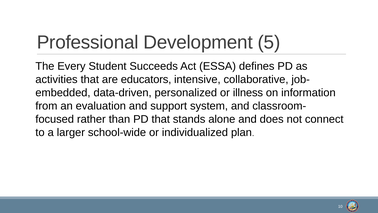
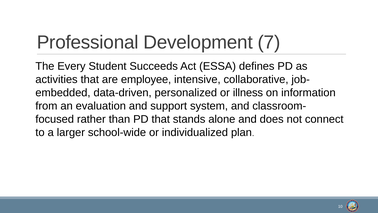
5: 5 -> 7
educators: educators -> employee
